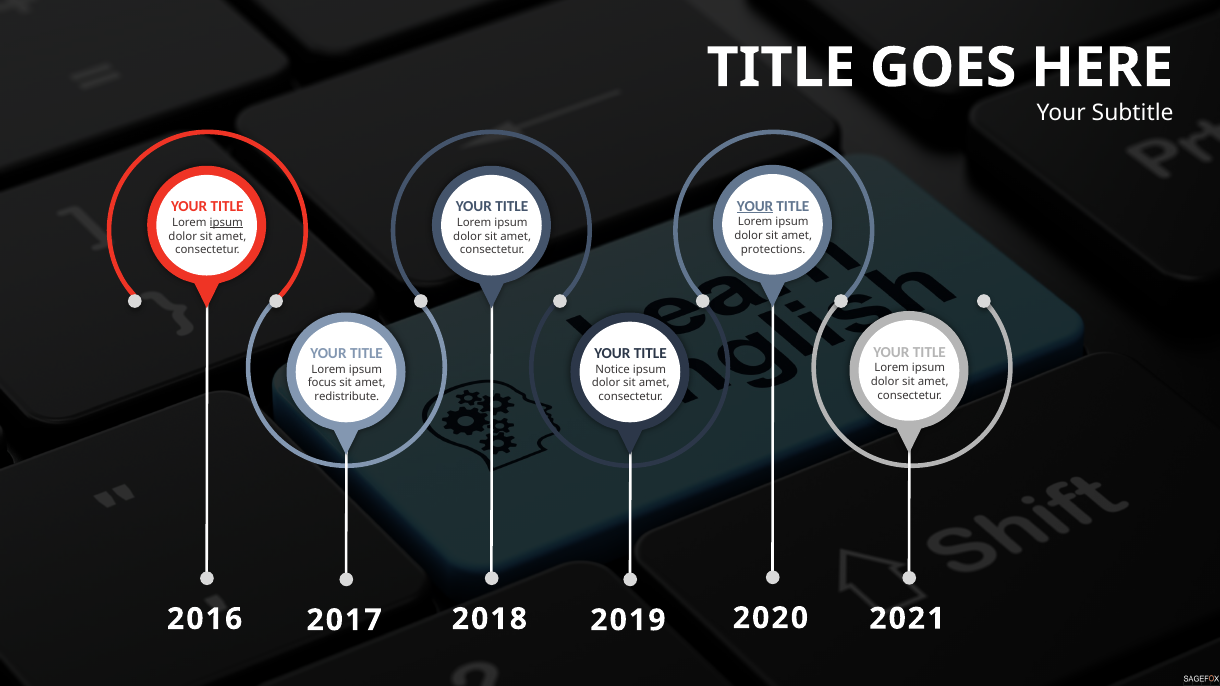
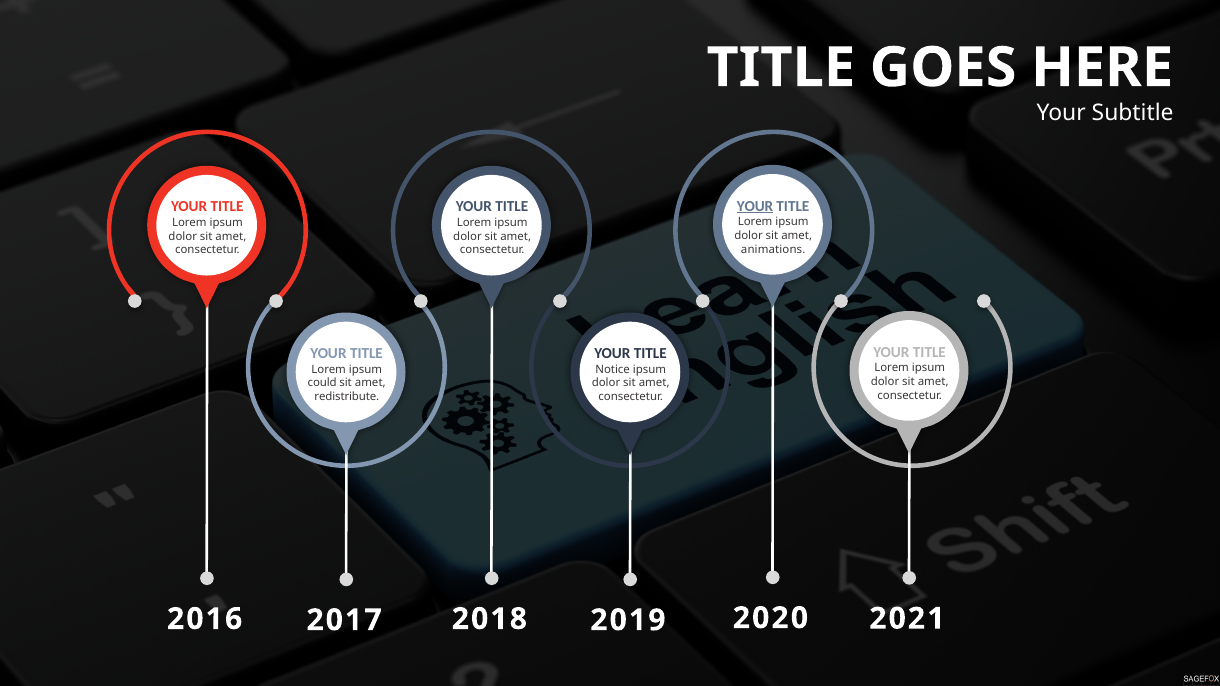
ipsum at (226, 223) underline: present -> none
protections: protections -> animations
focus: focus -> could
